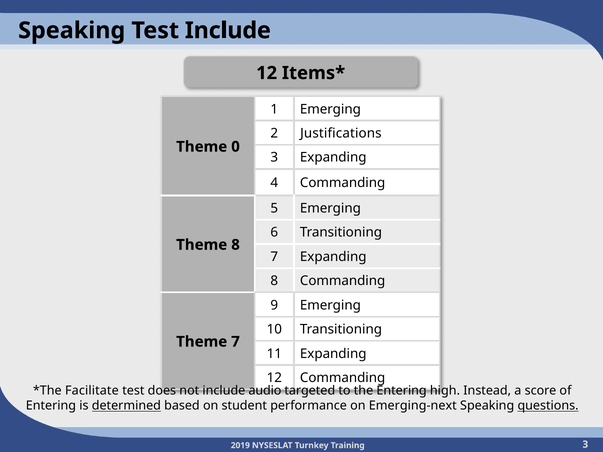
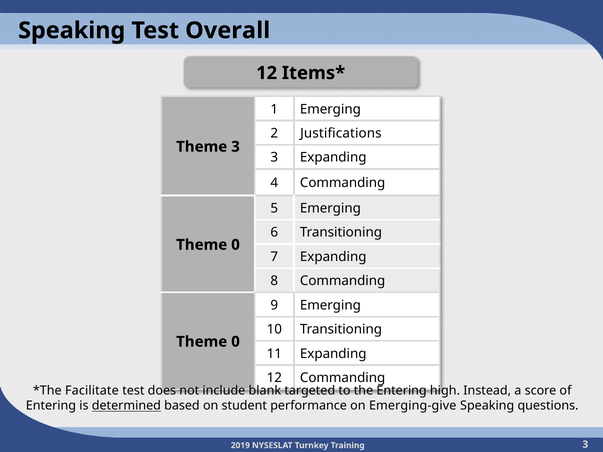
Test Include: Include -> Overall
Theme 0: 0 -> 3
8 at (236, 245): 8 -> 0
7 at (236, 342): 7 -> 0
audio: audio -> blank
Emerging-next: Emerging-next -> Emerging-give
questions underline: present -> none
